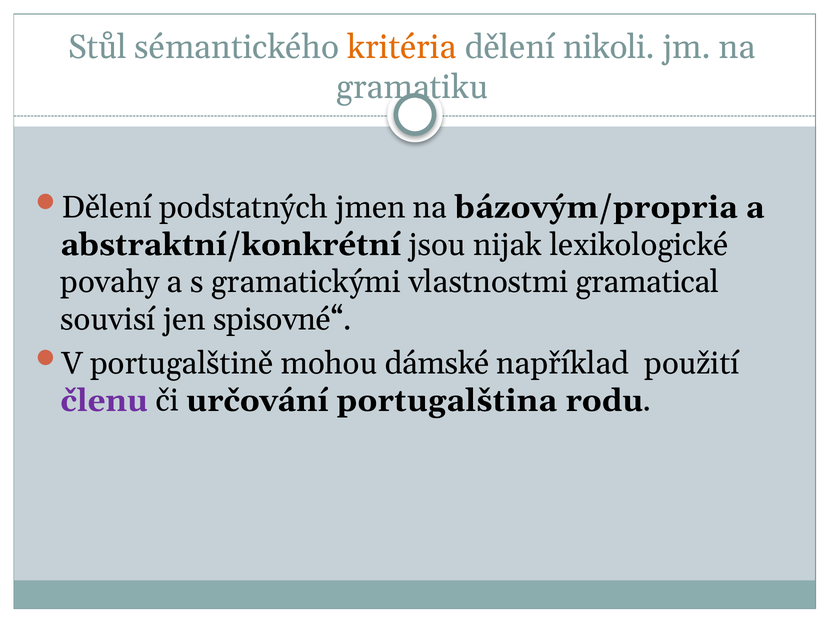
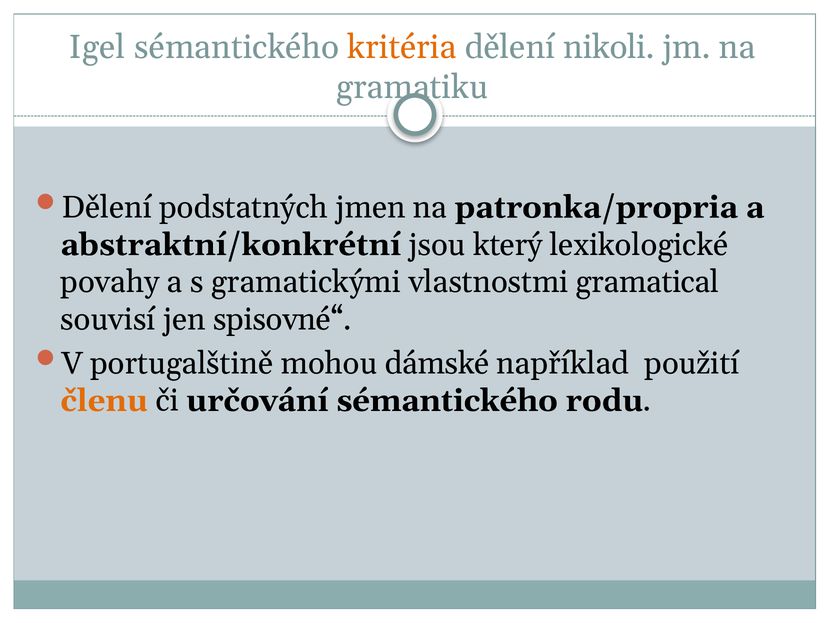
Stůl: Stůl -> Igel
bázovým/propria: bázovým/propria -> patronka/propria
nijak: nijak -> který
členu colour: purple -> orange
určování portugalština: portugalština -> sémantického
